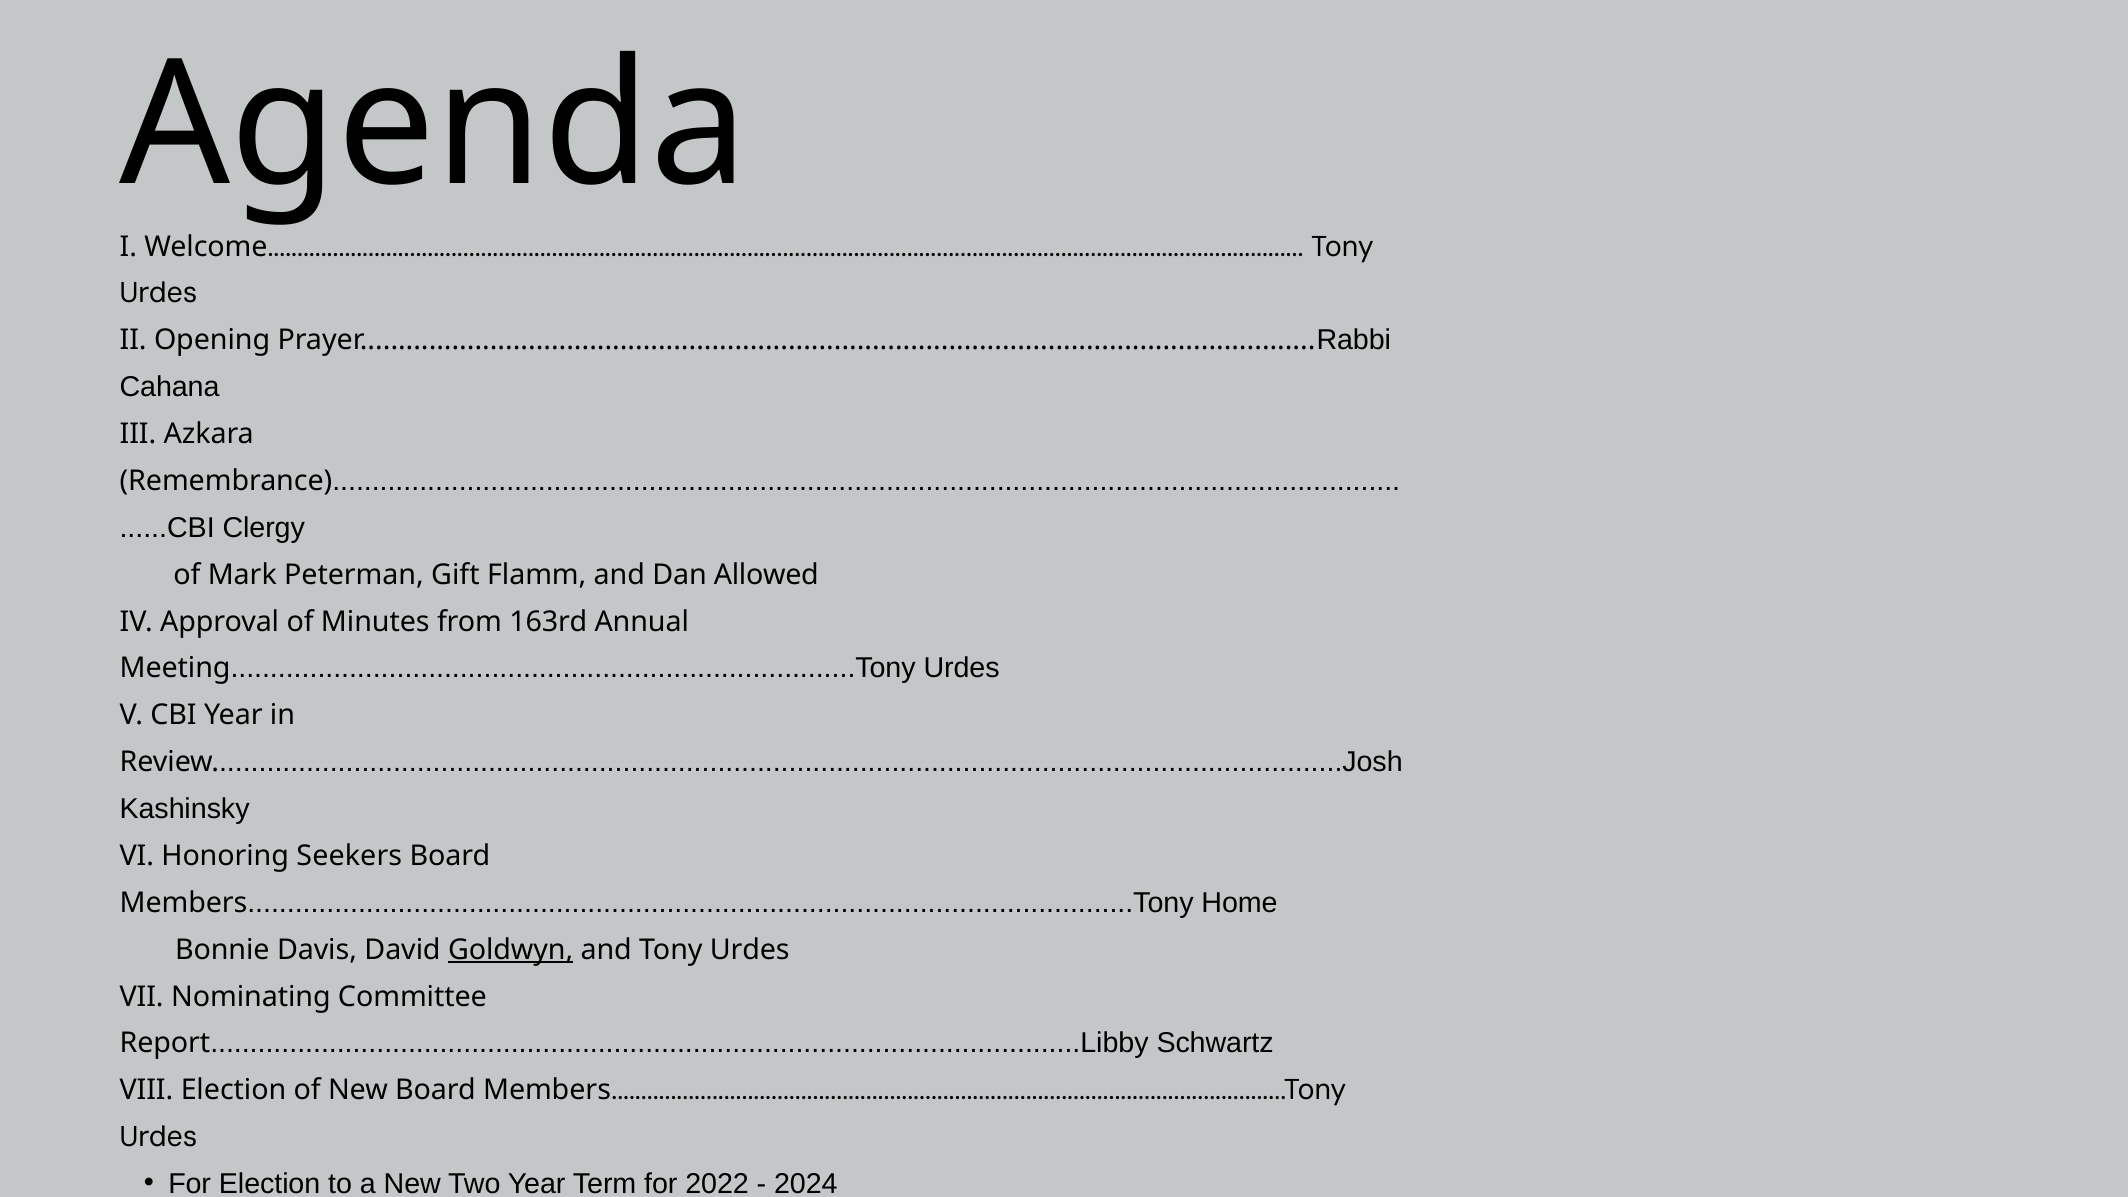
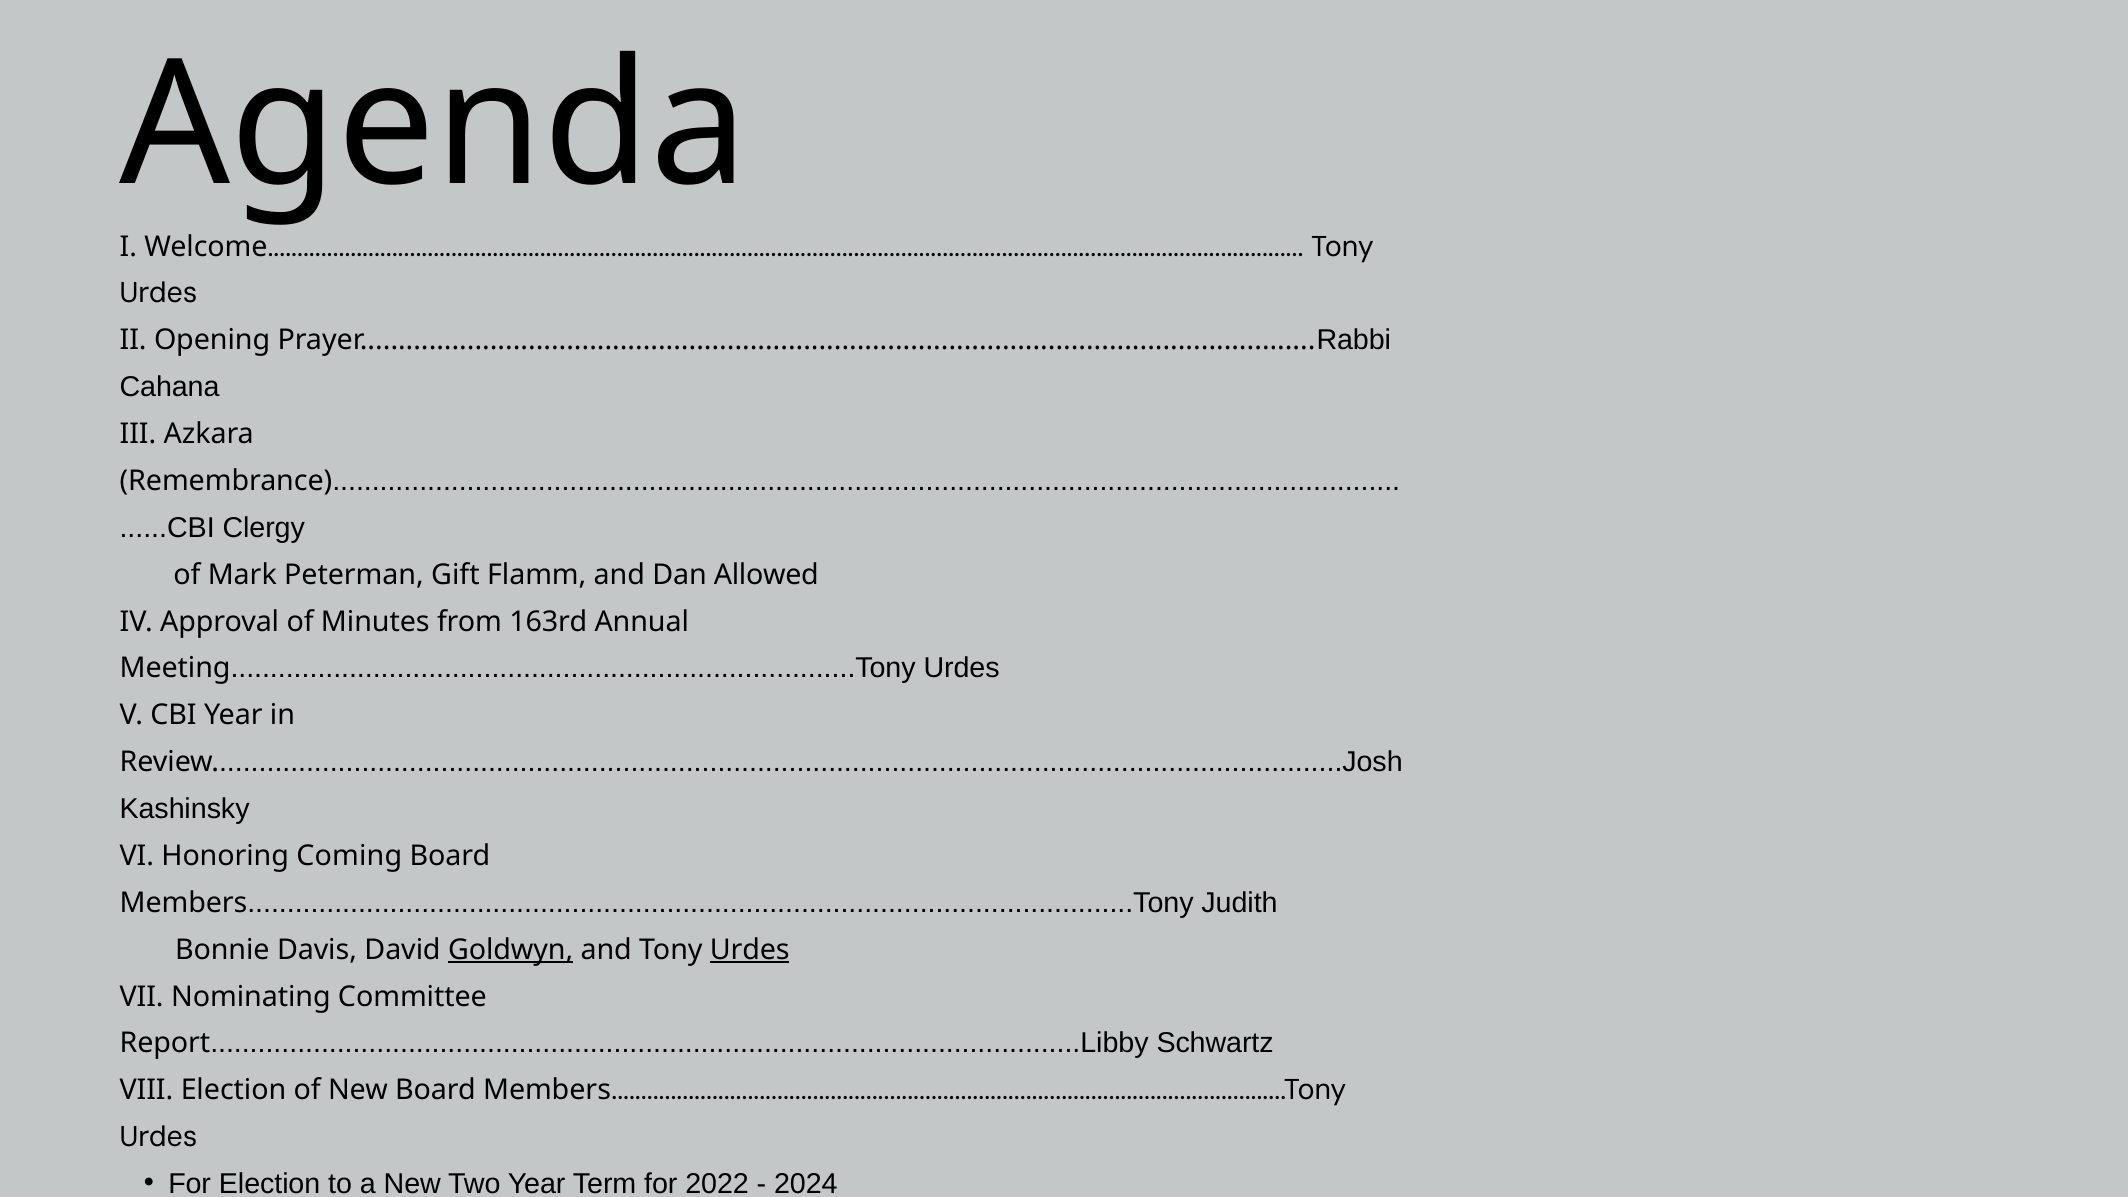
Seekers: Seekers -> Coming
Home: Home -> Judith
Urdes at (750, 950) underline: none -> present
